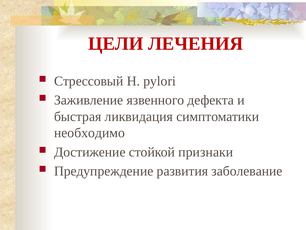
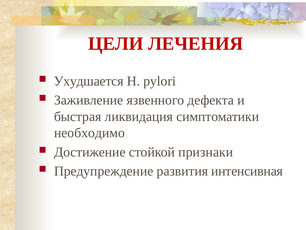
Стрессовый: Стрессовый -> Ухудшается
заболевание: заболевание -> интенсивная
